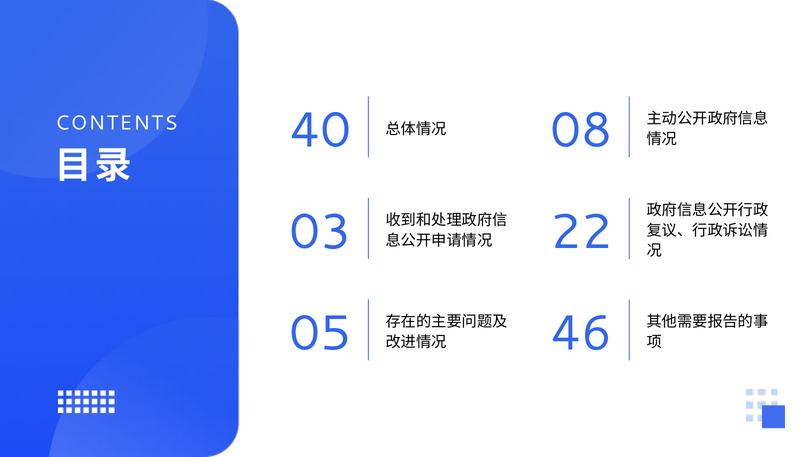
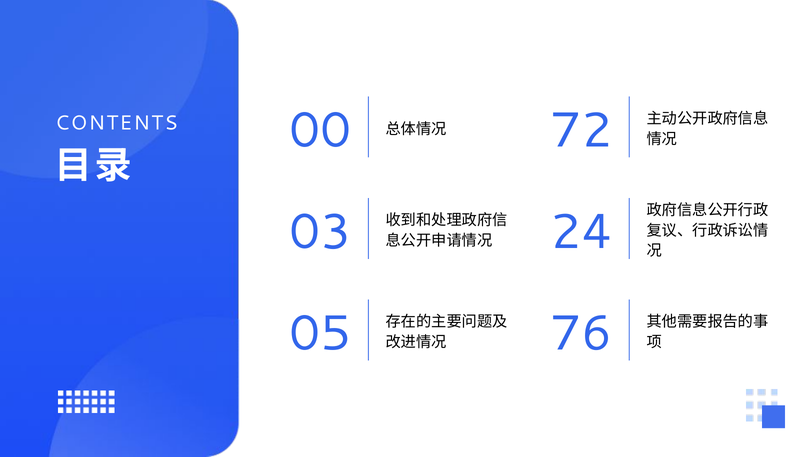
40: 40 -> 00
08: 08 -> 72
22: 22 -> 24
46: 46 -> 76
